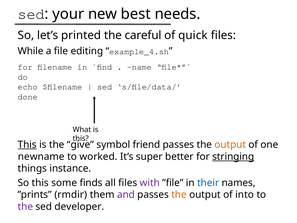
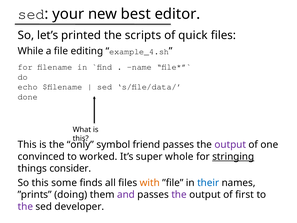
needs: needs -> editor
careful: careful -> scripts
This at (27, 145) underline: present -> none
give: give -> only
output at (230, 145) colour: orange -> purple
newname: newname -> convinced
better: better -> whole
instance: instance -> consider
with colour: purple -> orange
rmdir: rmdir -> doing
the at (179, 194) colour: orange -> purple
into: into -> first
